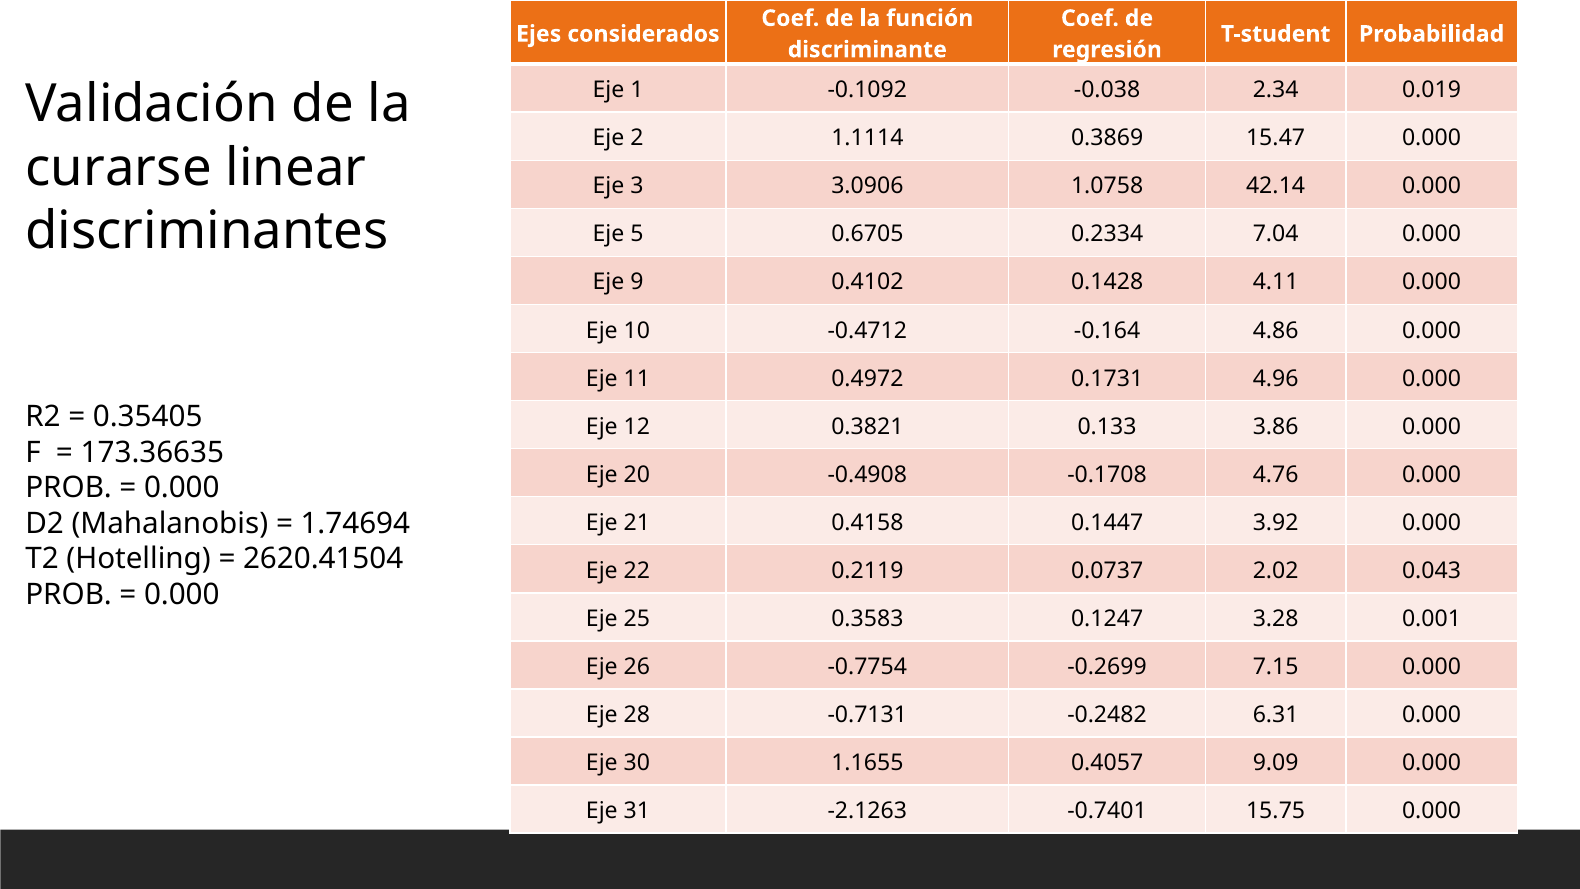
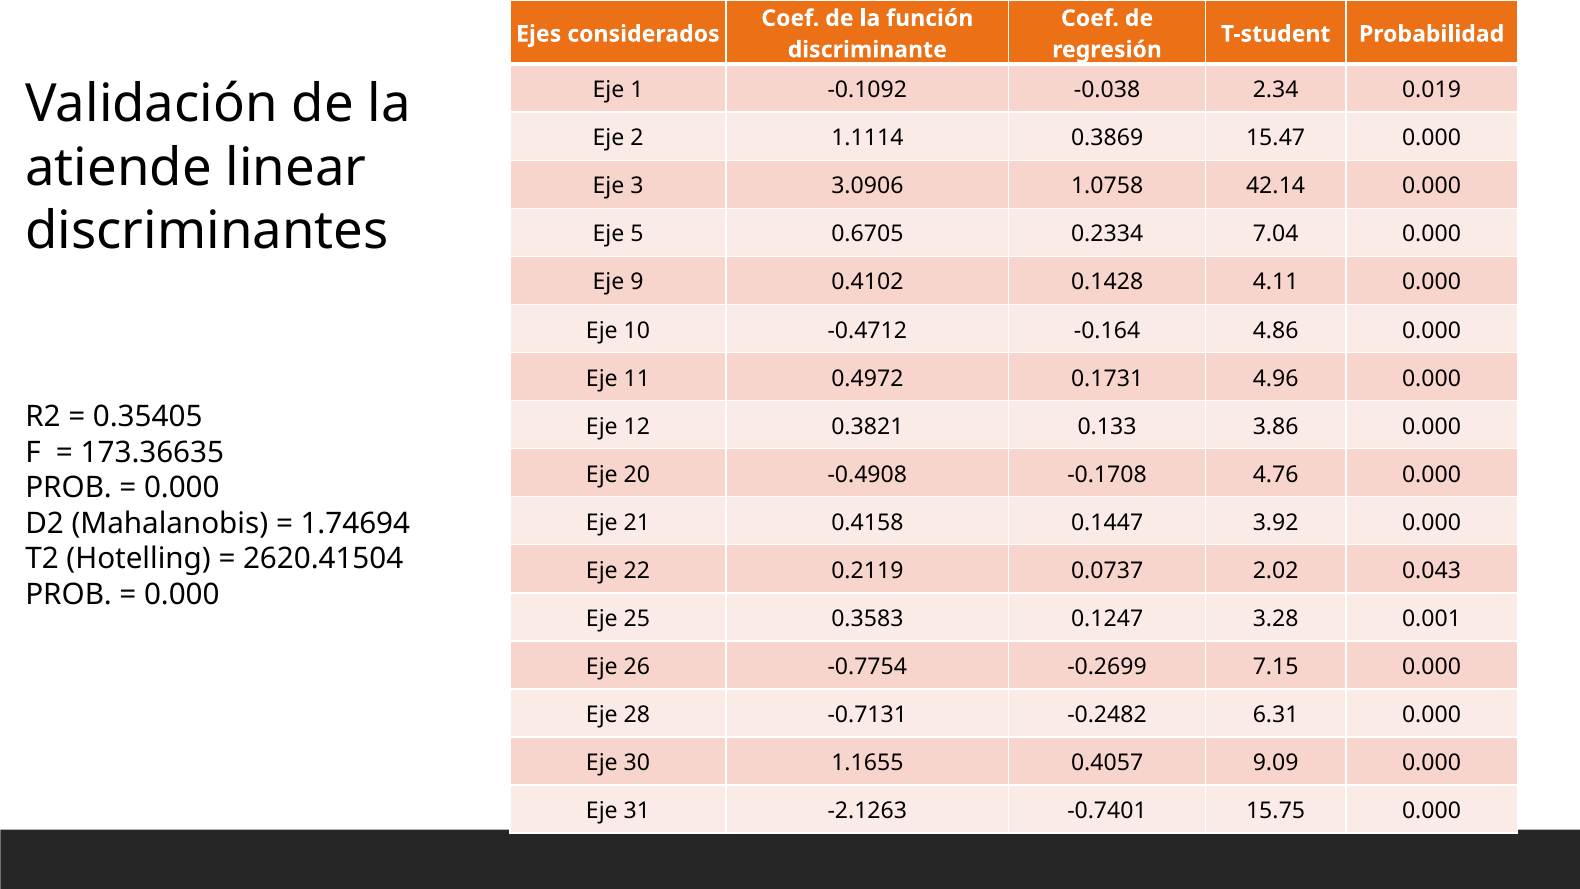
curarse: curarse -> atiende
